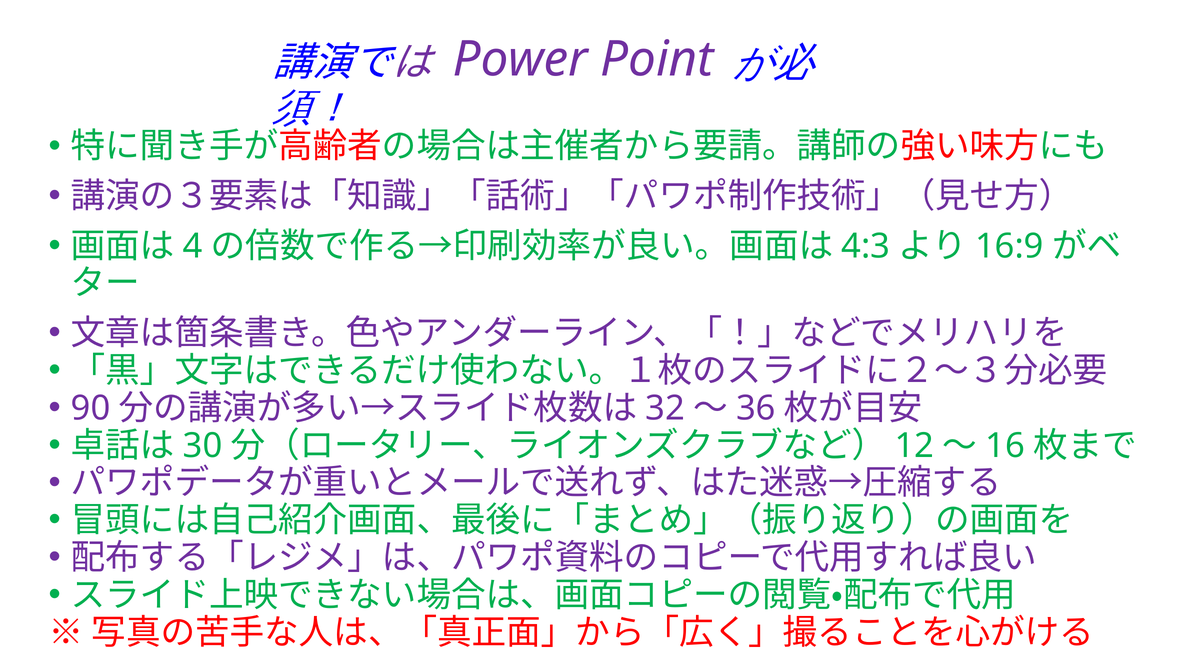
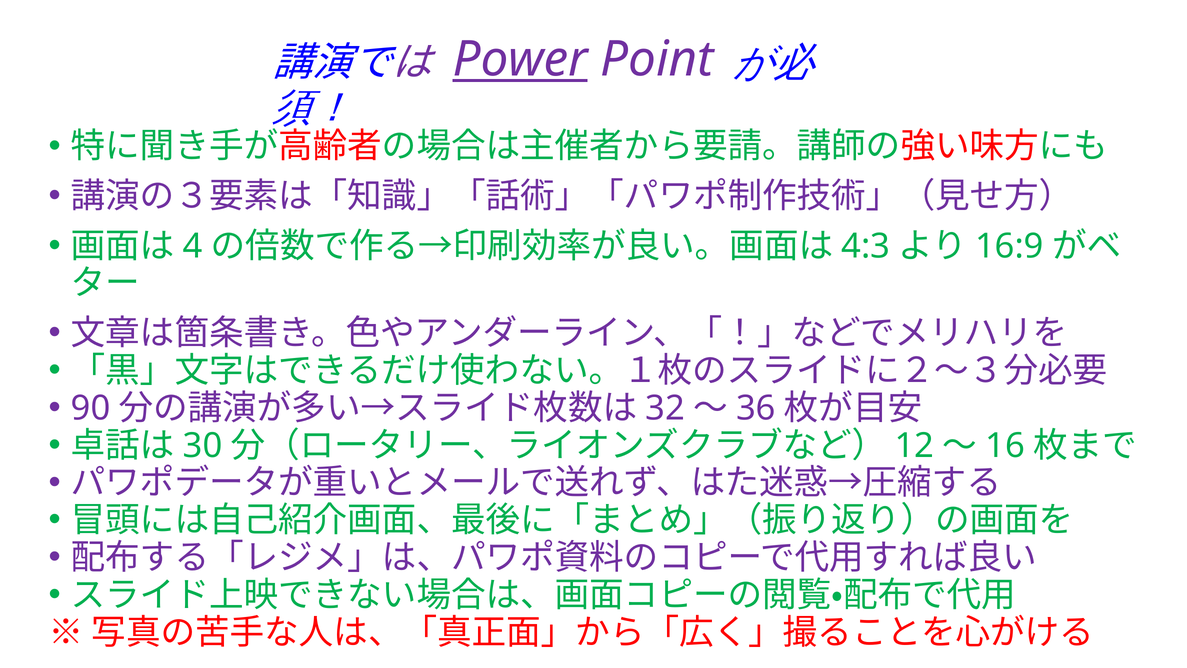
Power underline: none -> present
